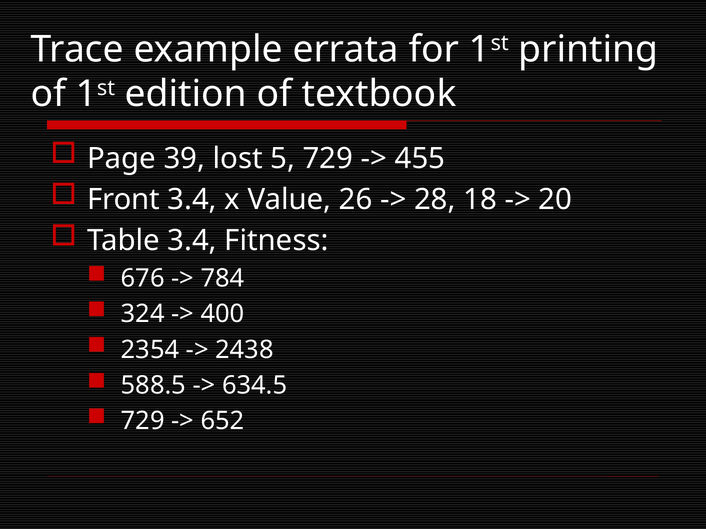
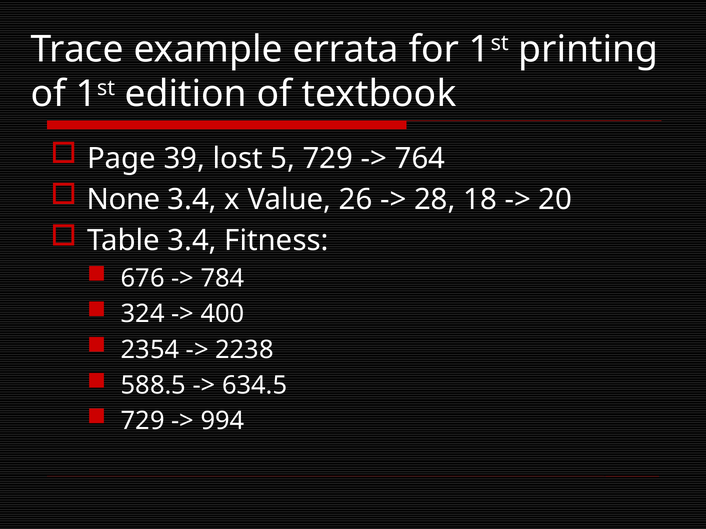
455: 455 -> 764
Front: Front -> None
2438: 2438 -> 2238
652: 652 -> 994
